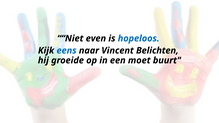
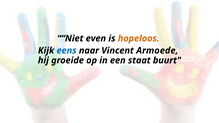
hopeloos colour: blue -> orange
Belichten: Belichten -> Armoede
moet: moet -> staat
